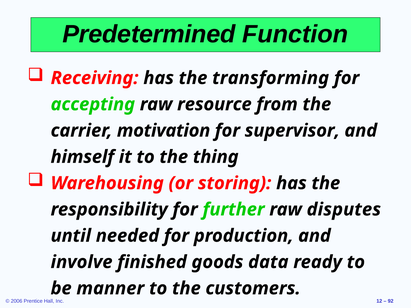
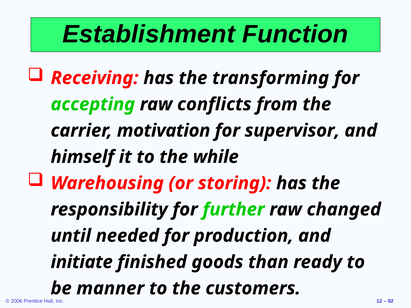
Predetermined: Predetermined -> Establishment
resource: resource -> conflicts
thing: thing -> while
disputes: disputes -> changed
involve: involve -> initiate
data: data -> than
